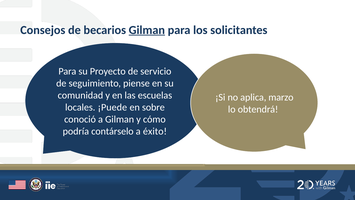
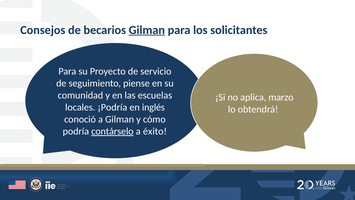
¡Puede: ¡Puede -> ¡Podría
sobre: sobre -> inglés
contárselo underline: none -> present
